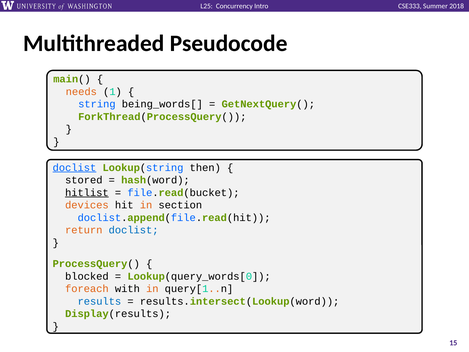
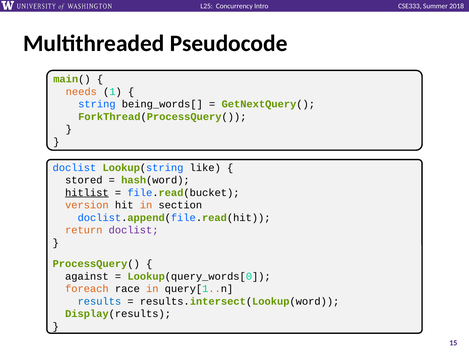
doclist at (74, 168) underline: present -> none
then: then -> like
devices: devices -> version
doclist at (134, 230) colour: blue -> purple
blocked: blocked -> against
with: with -> race
